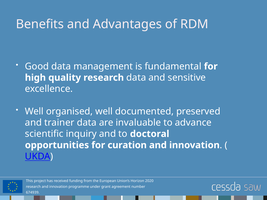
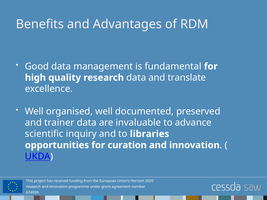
sensitive: sensitive -> translate
doctoral: doctoral -> libraries
